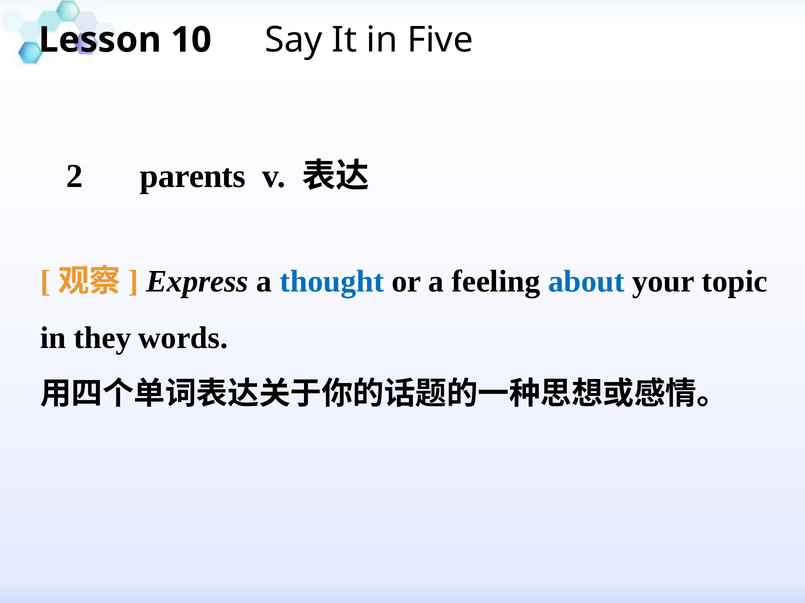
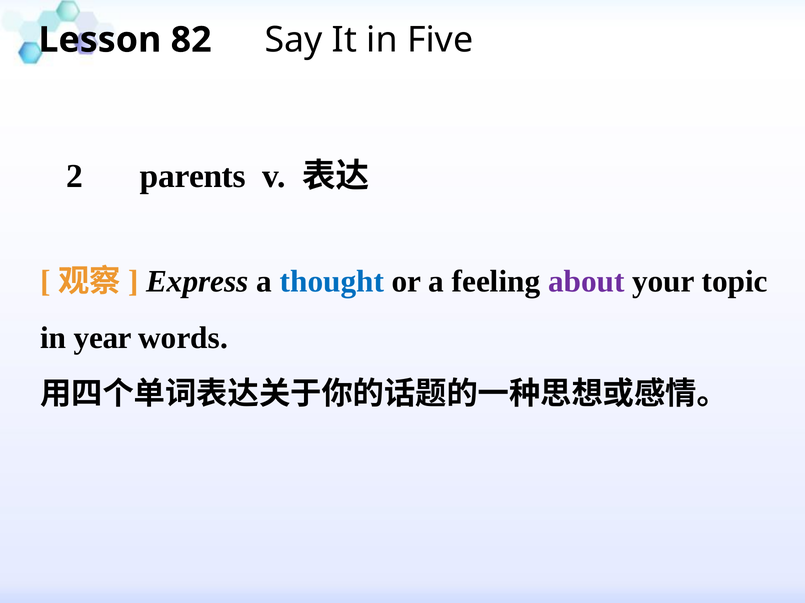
10: 10 -> 82
about colour: blue -> purple
they: they -> year
